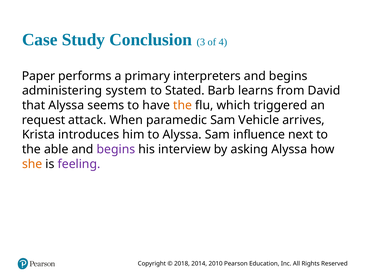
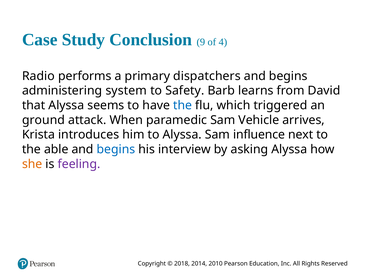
3: 3 -> 9
Paper: Paper -> Radio
interpreters: interpreters -> dispatchers
Stated: Stated -> Safety
the at (183, 105) colour: orange -> blue
request: request -> ground
begins at (116, 149) colour: purple -> blue
